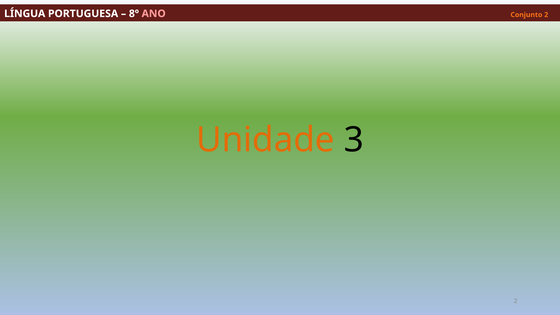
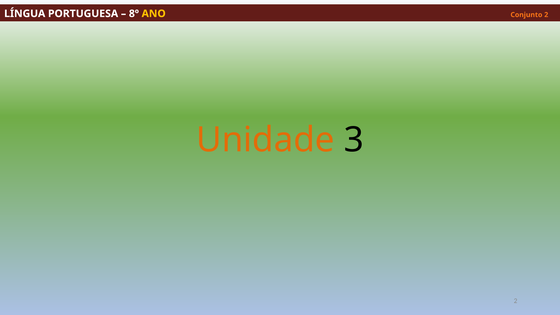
ANO colour: pink -> yellow
